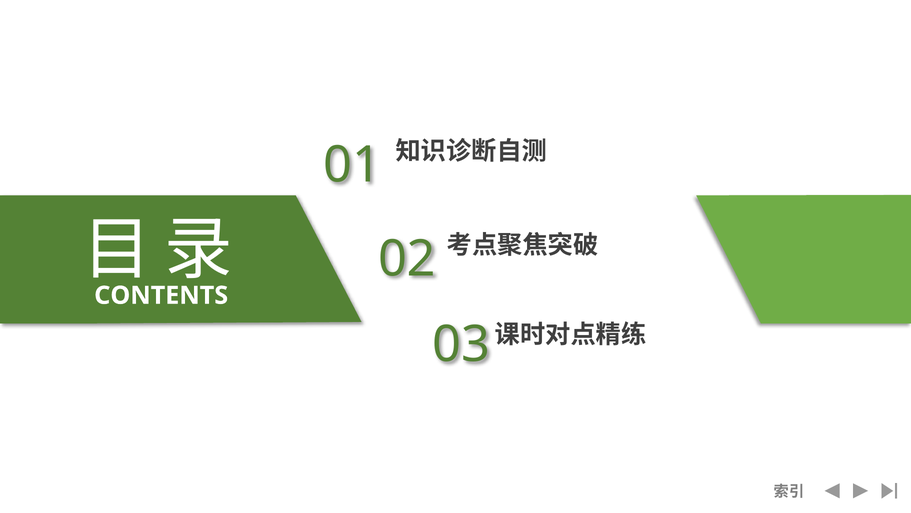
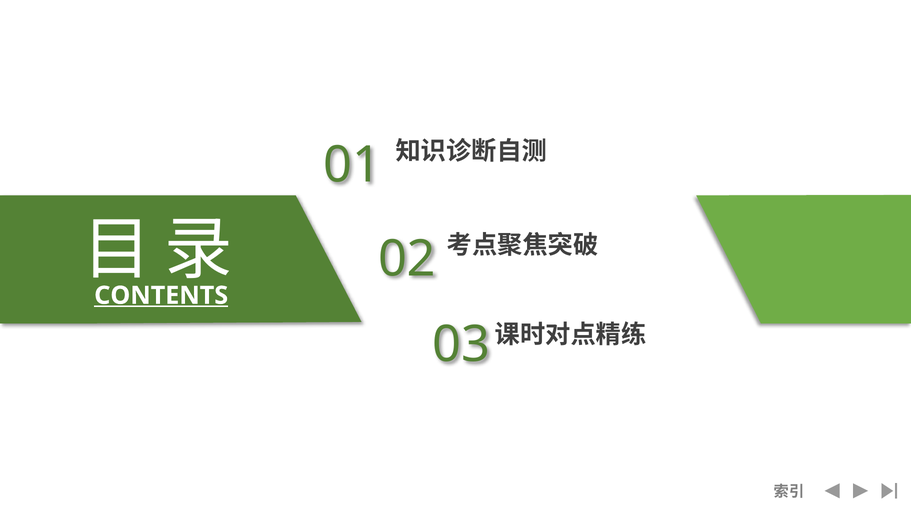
CONTENTS underline: none -> present
